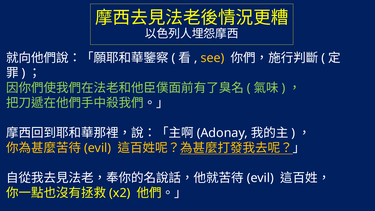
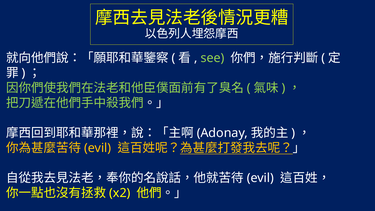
see colour: yellow -> light green
